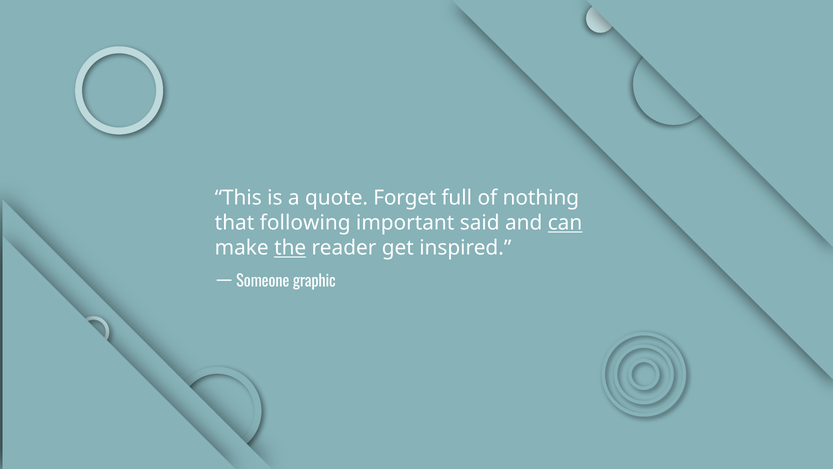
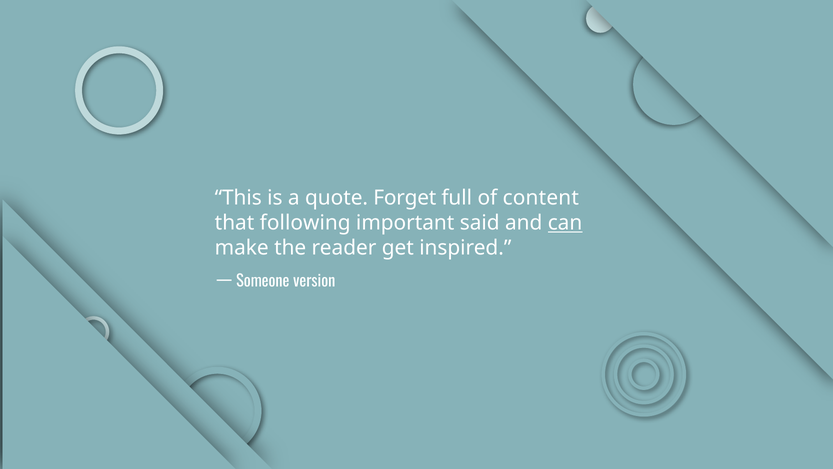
nothing: nothing -> content
the underline: present -> none
graphic: graphic -> version
